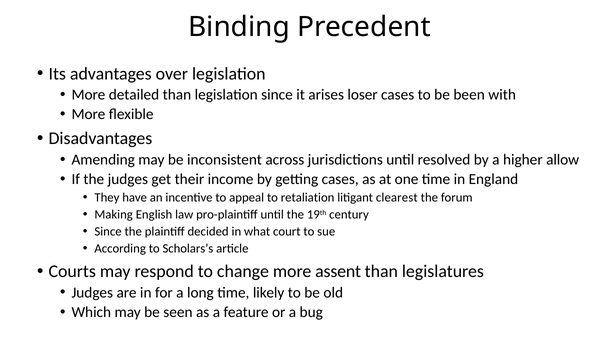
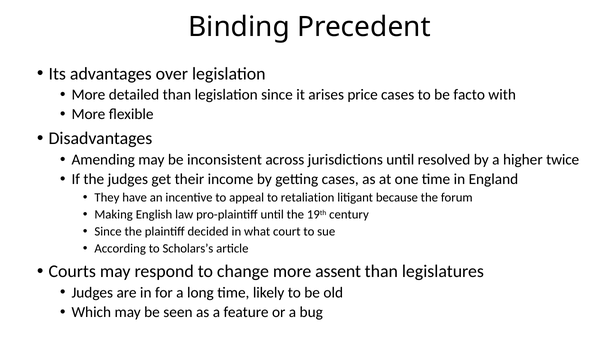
loser: loser -> price
been: been -> facto
allow: allow -> twice
clearest: clearest -> because
